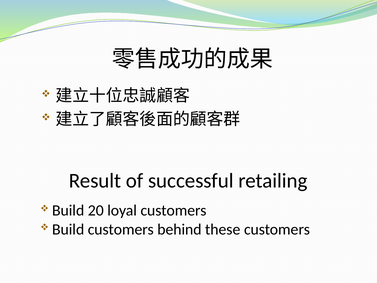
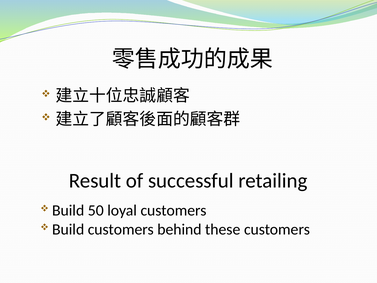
20: 20 -> 50
